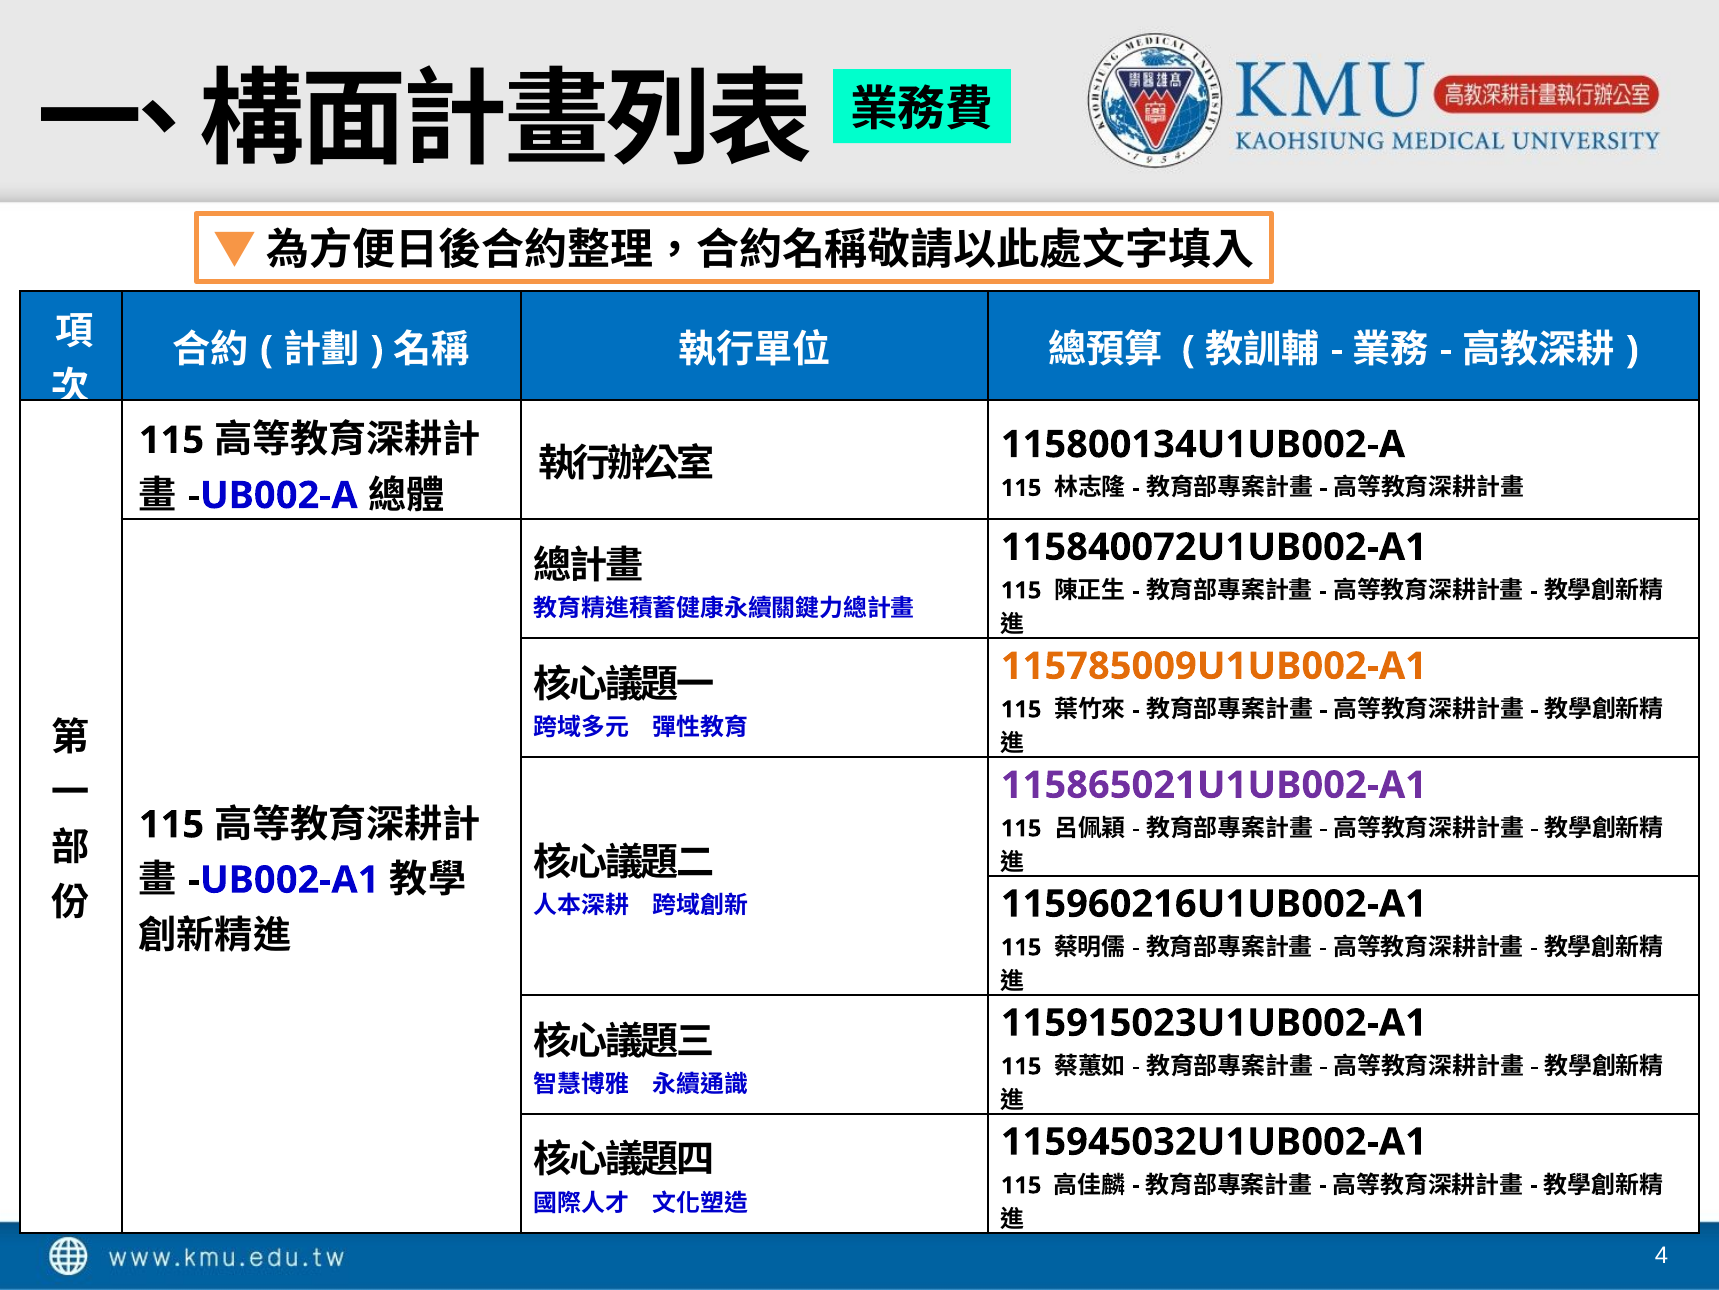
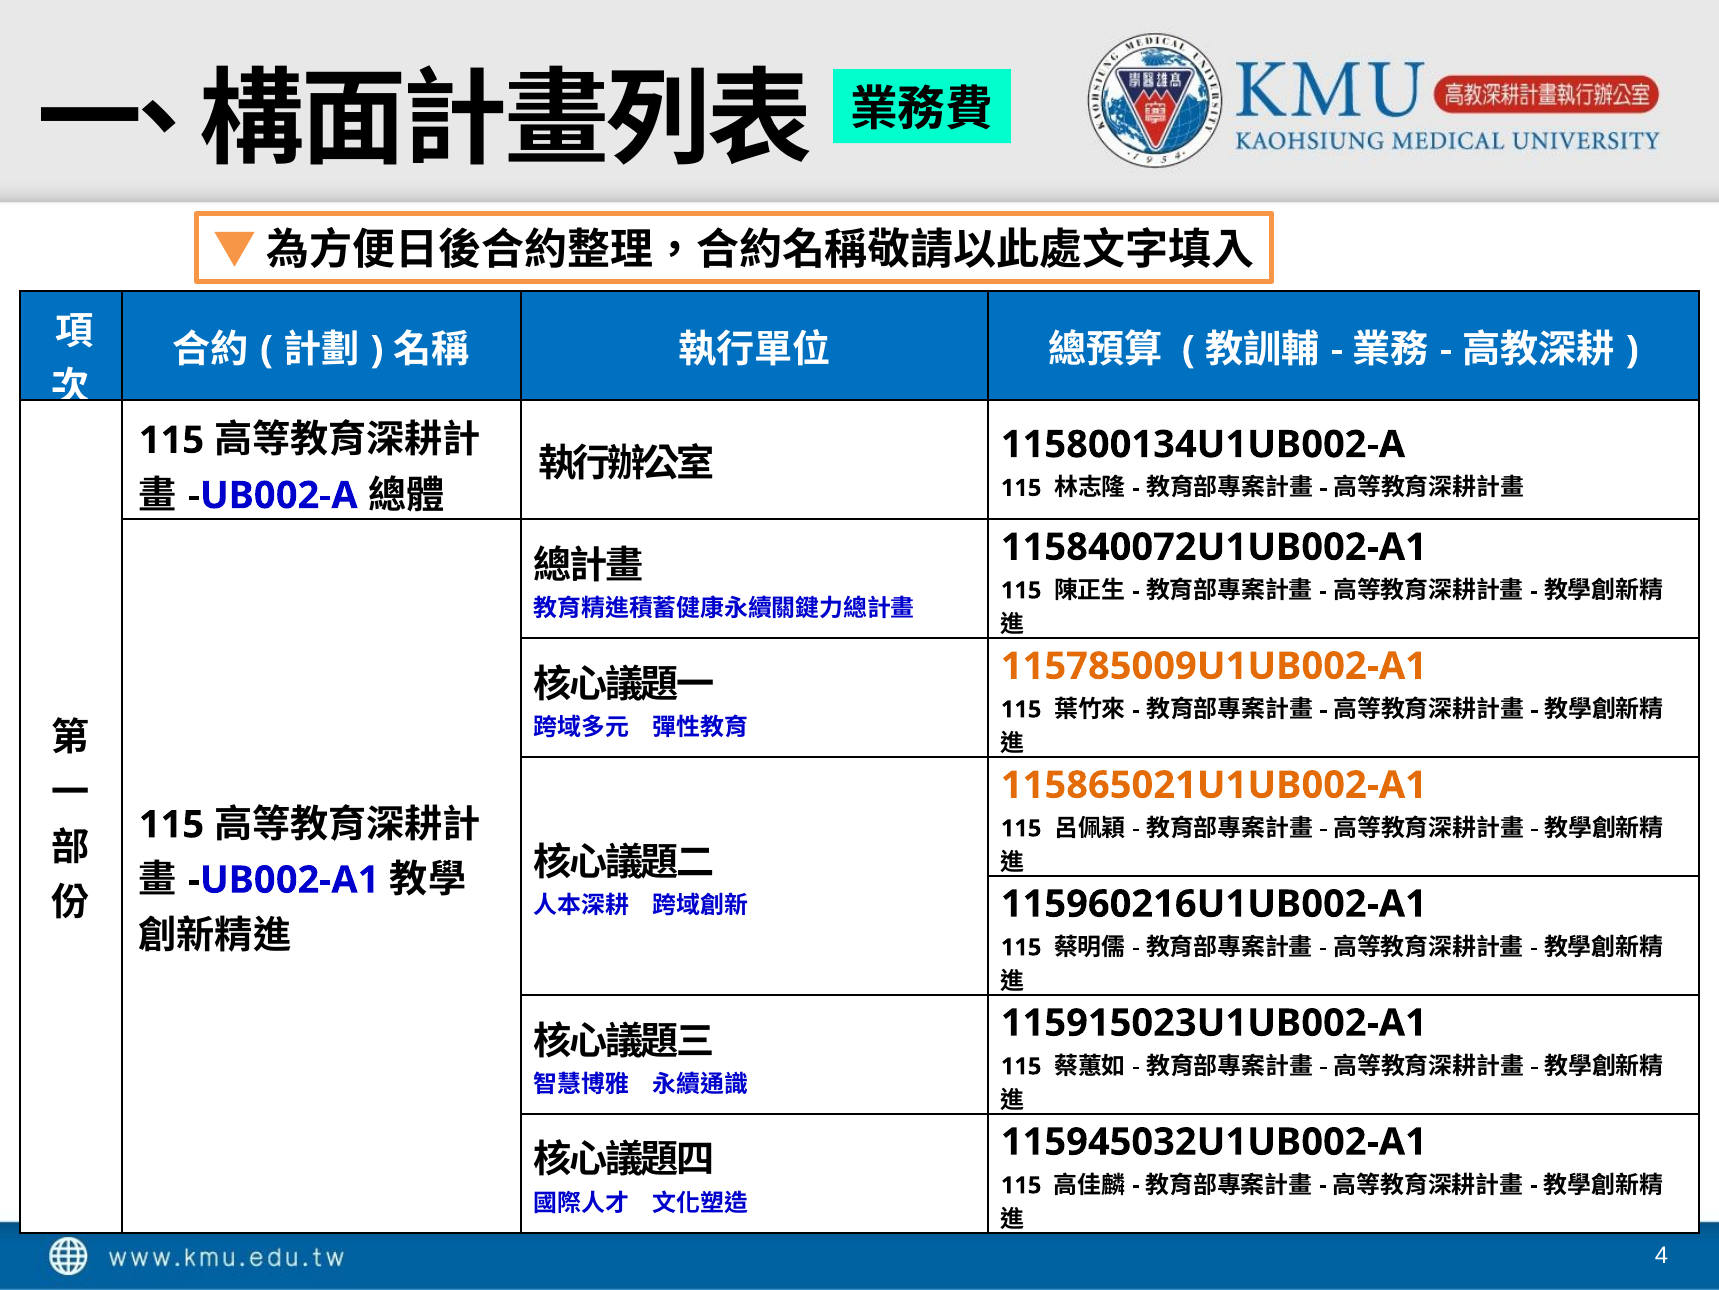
115865021U1UB002-A1 colour: purple -> orange
